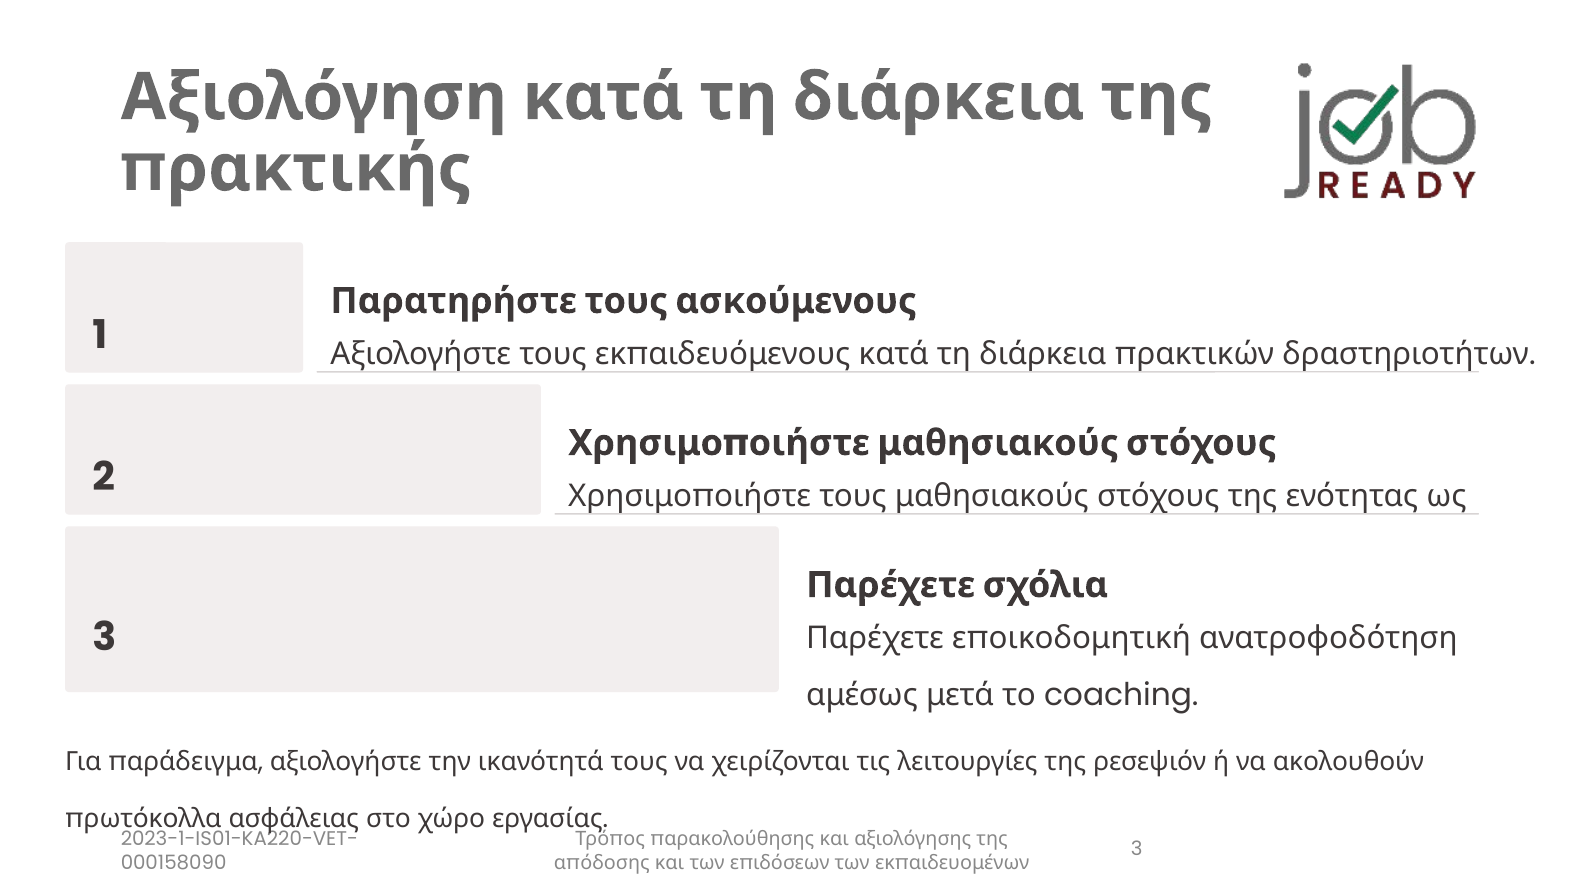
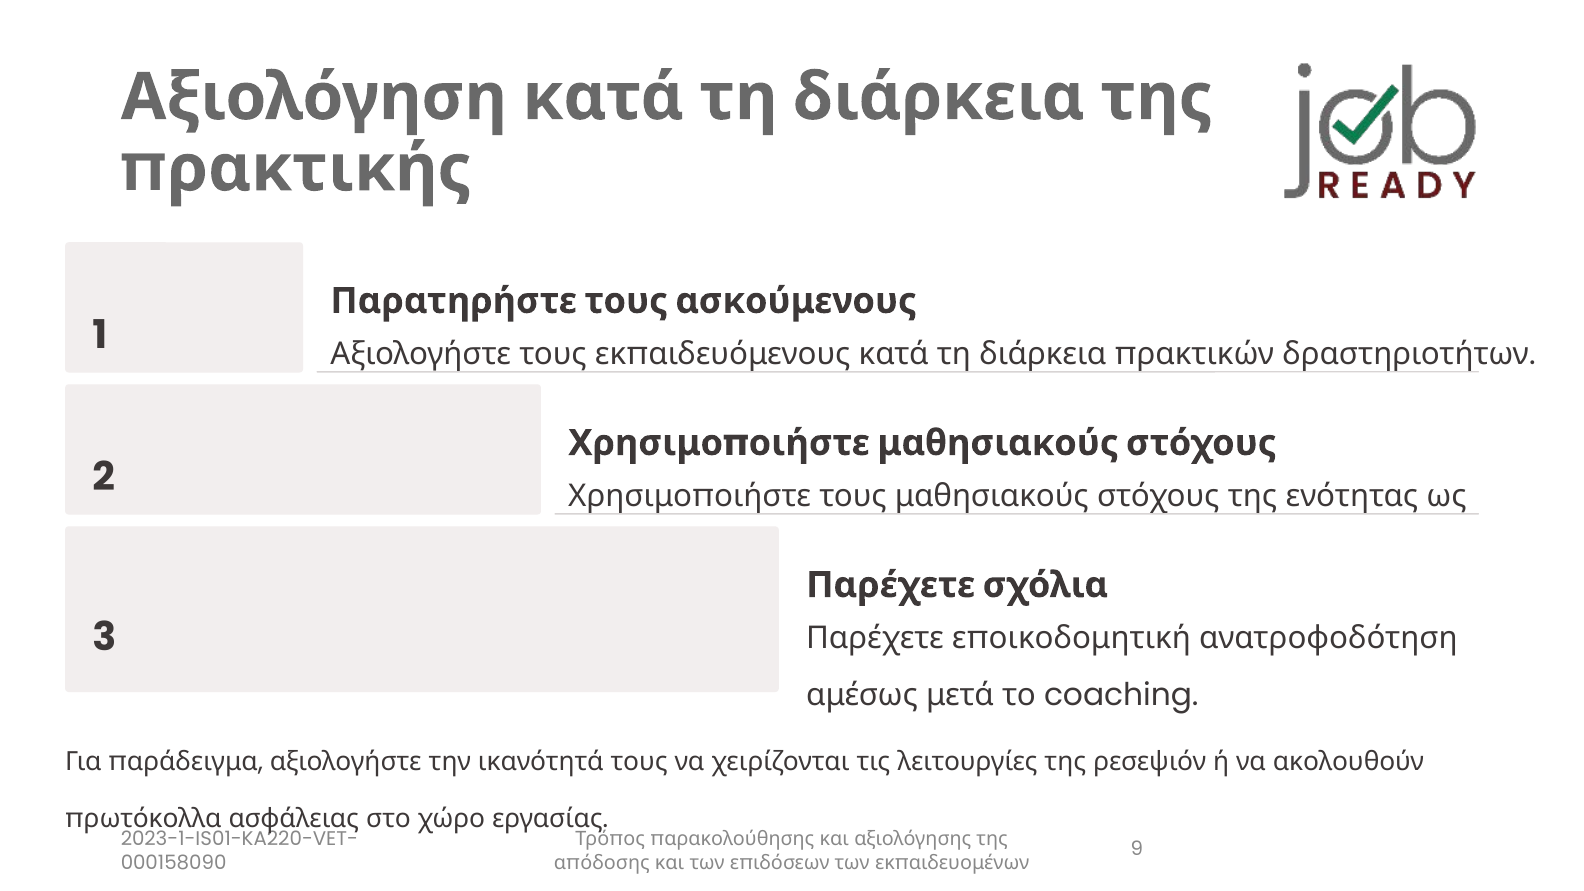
3 at (1137, 849): 3 -> 9
